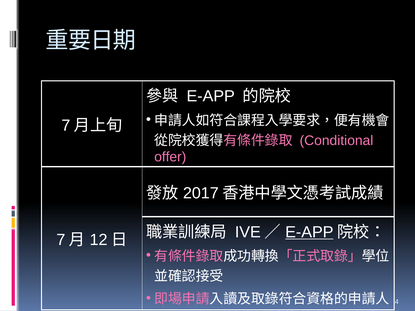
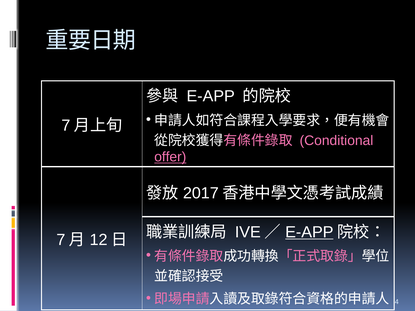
offer underline: none -> present
